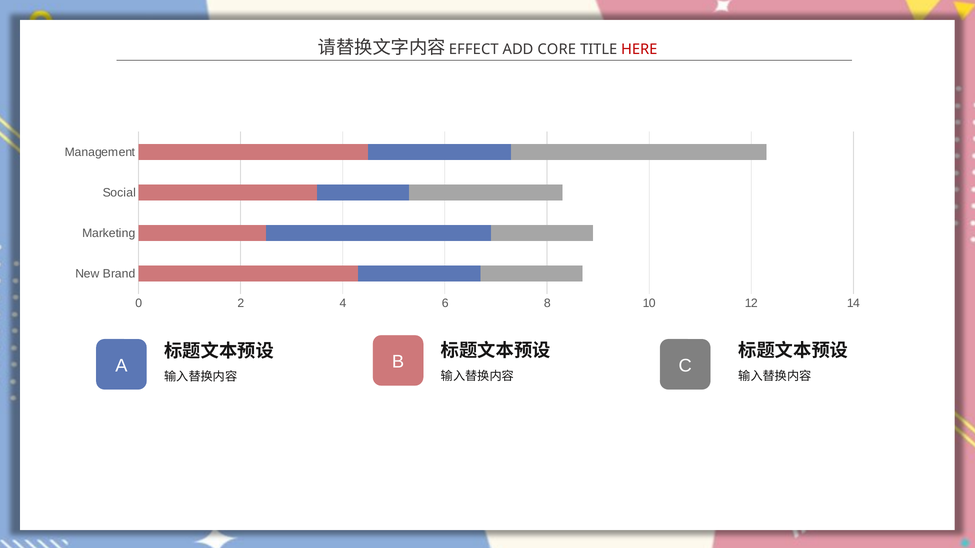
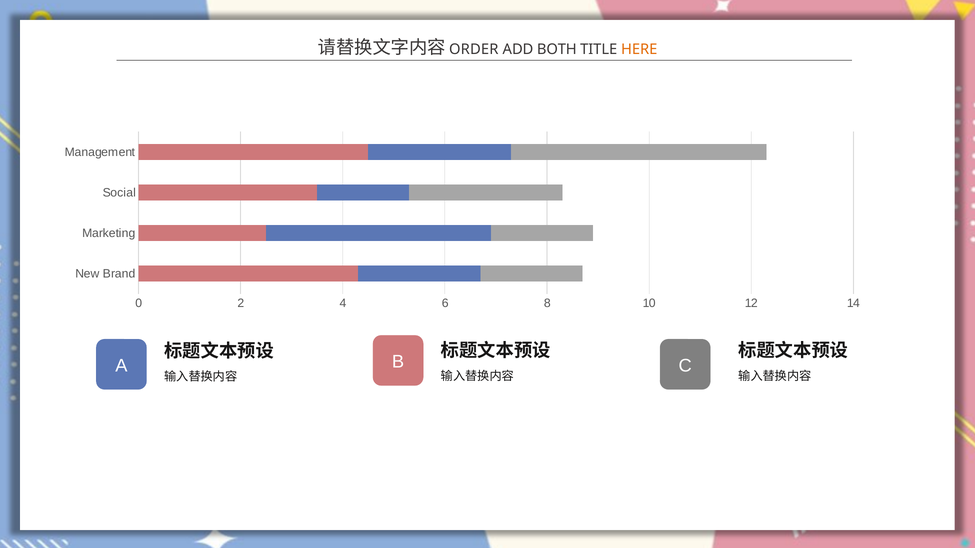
EFFECT: EFFECT -> ORDER
CORE: CORE -> BOTH
HERE colour: red -> orange
